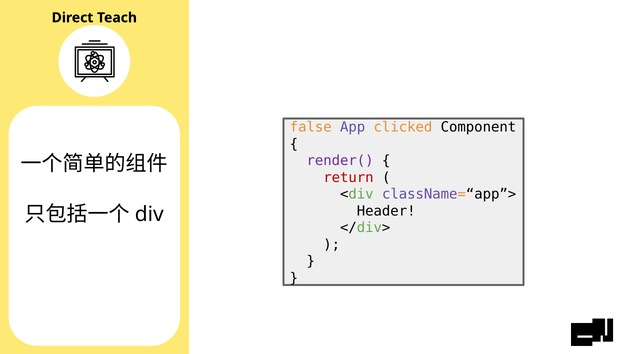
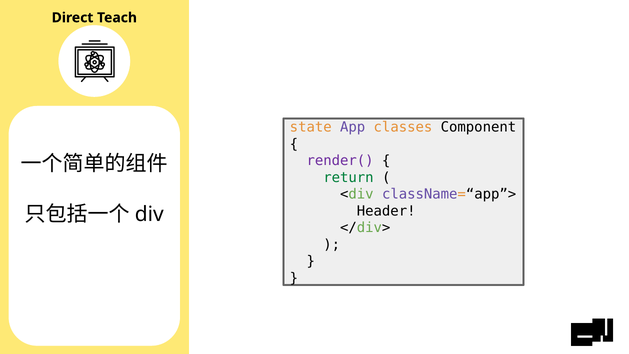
false: false -> state
clicked: clicked -> classes
return colour: red -> green
